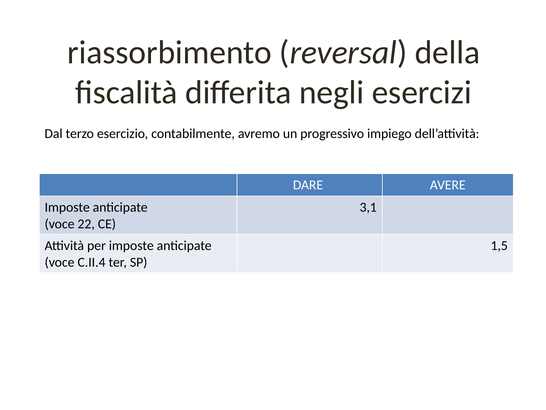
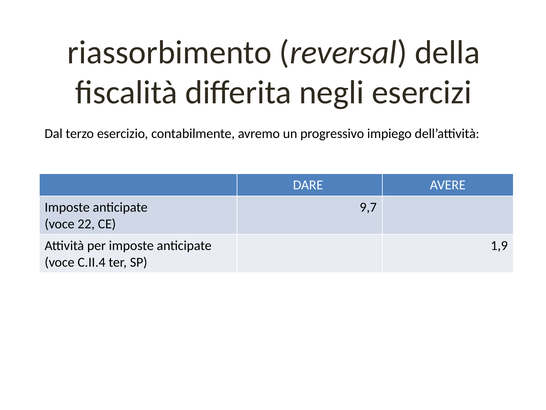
3,1: 3,1 -> 9,7
1,5: 1,5 -> 1,9
